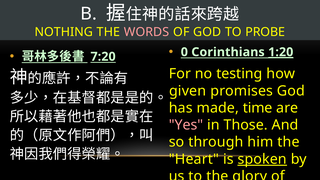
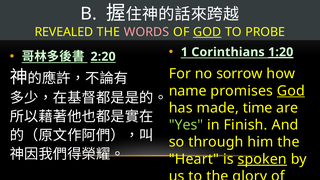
NOTHING: NOTHING -> REVEALED
GOD at (207, 32) underline: none -> present
0: 0 -> 1
7:20: 7:20 -> 2:20
testing: testing -> sorrow
given: given -> name
God at (291, 91) underline: none -> present
Yes colour: pink -> light green
Those: Those -> Finish
